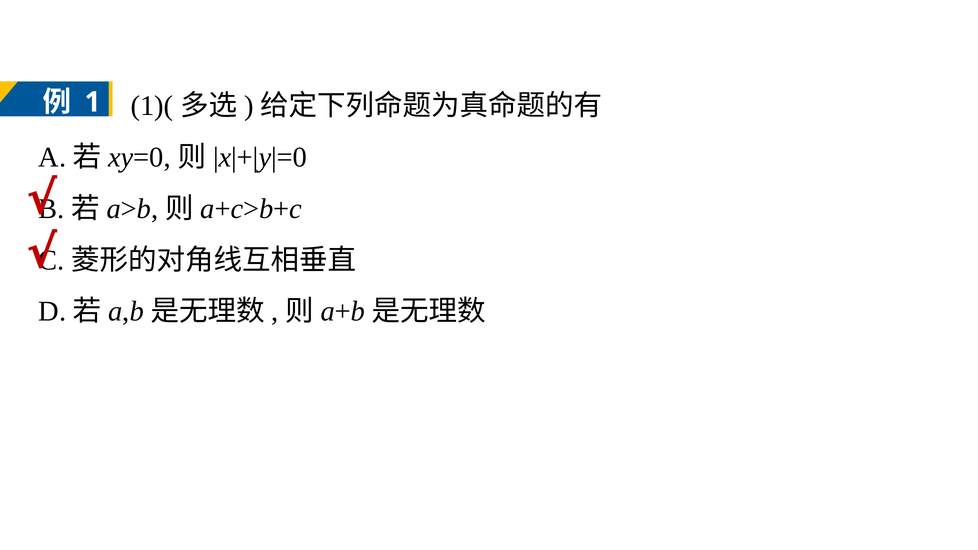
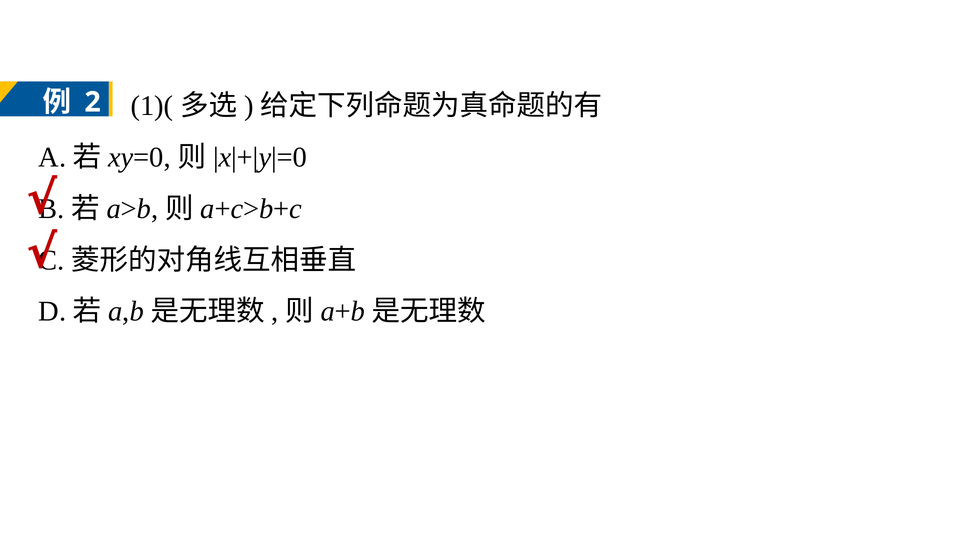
1: 1 -> 2
